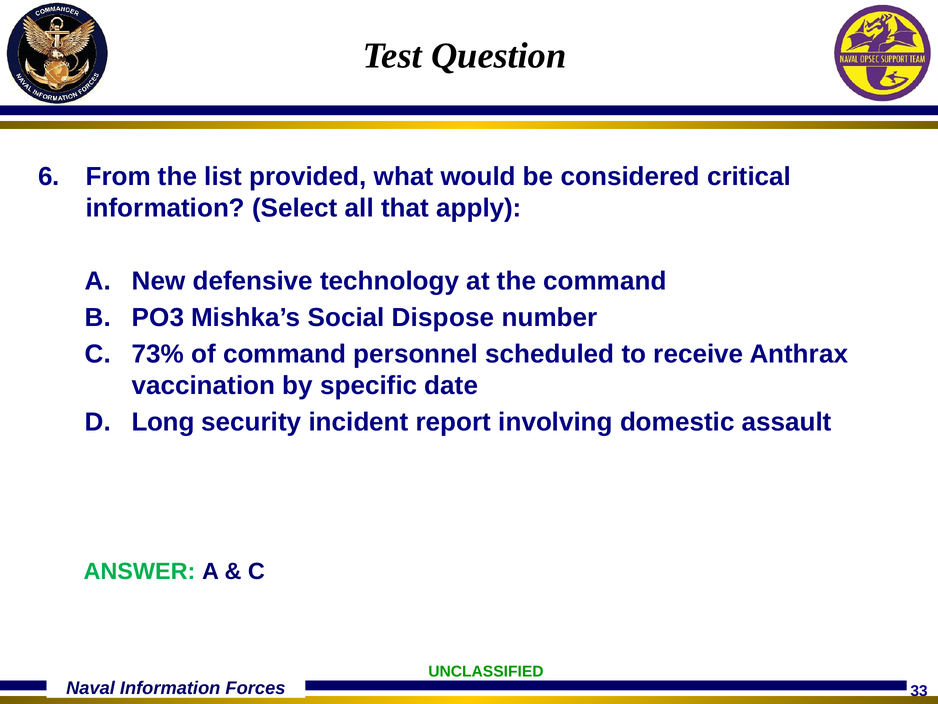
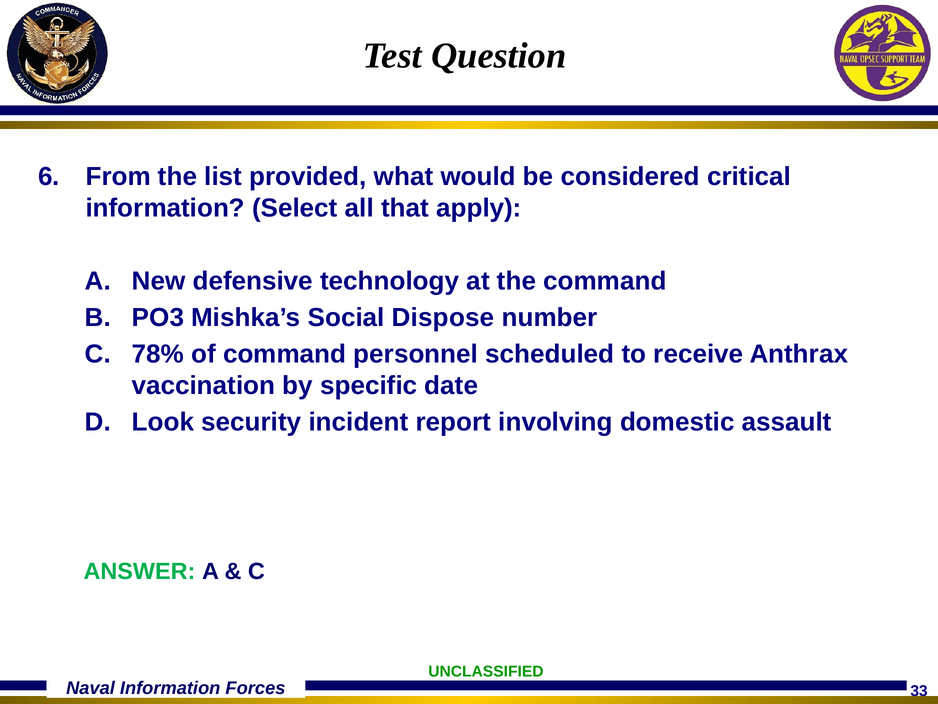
73%: 73% -> 78%
Long: Long -> Look
